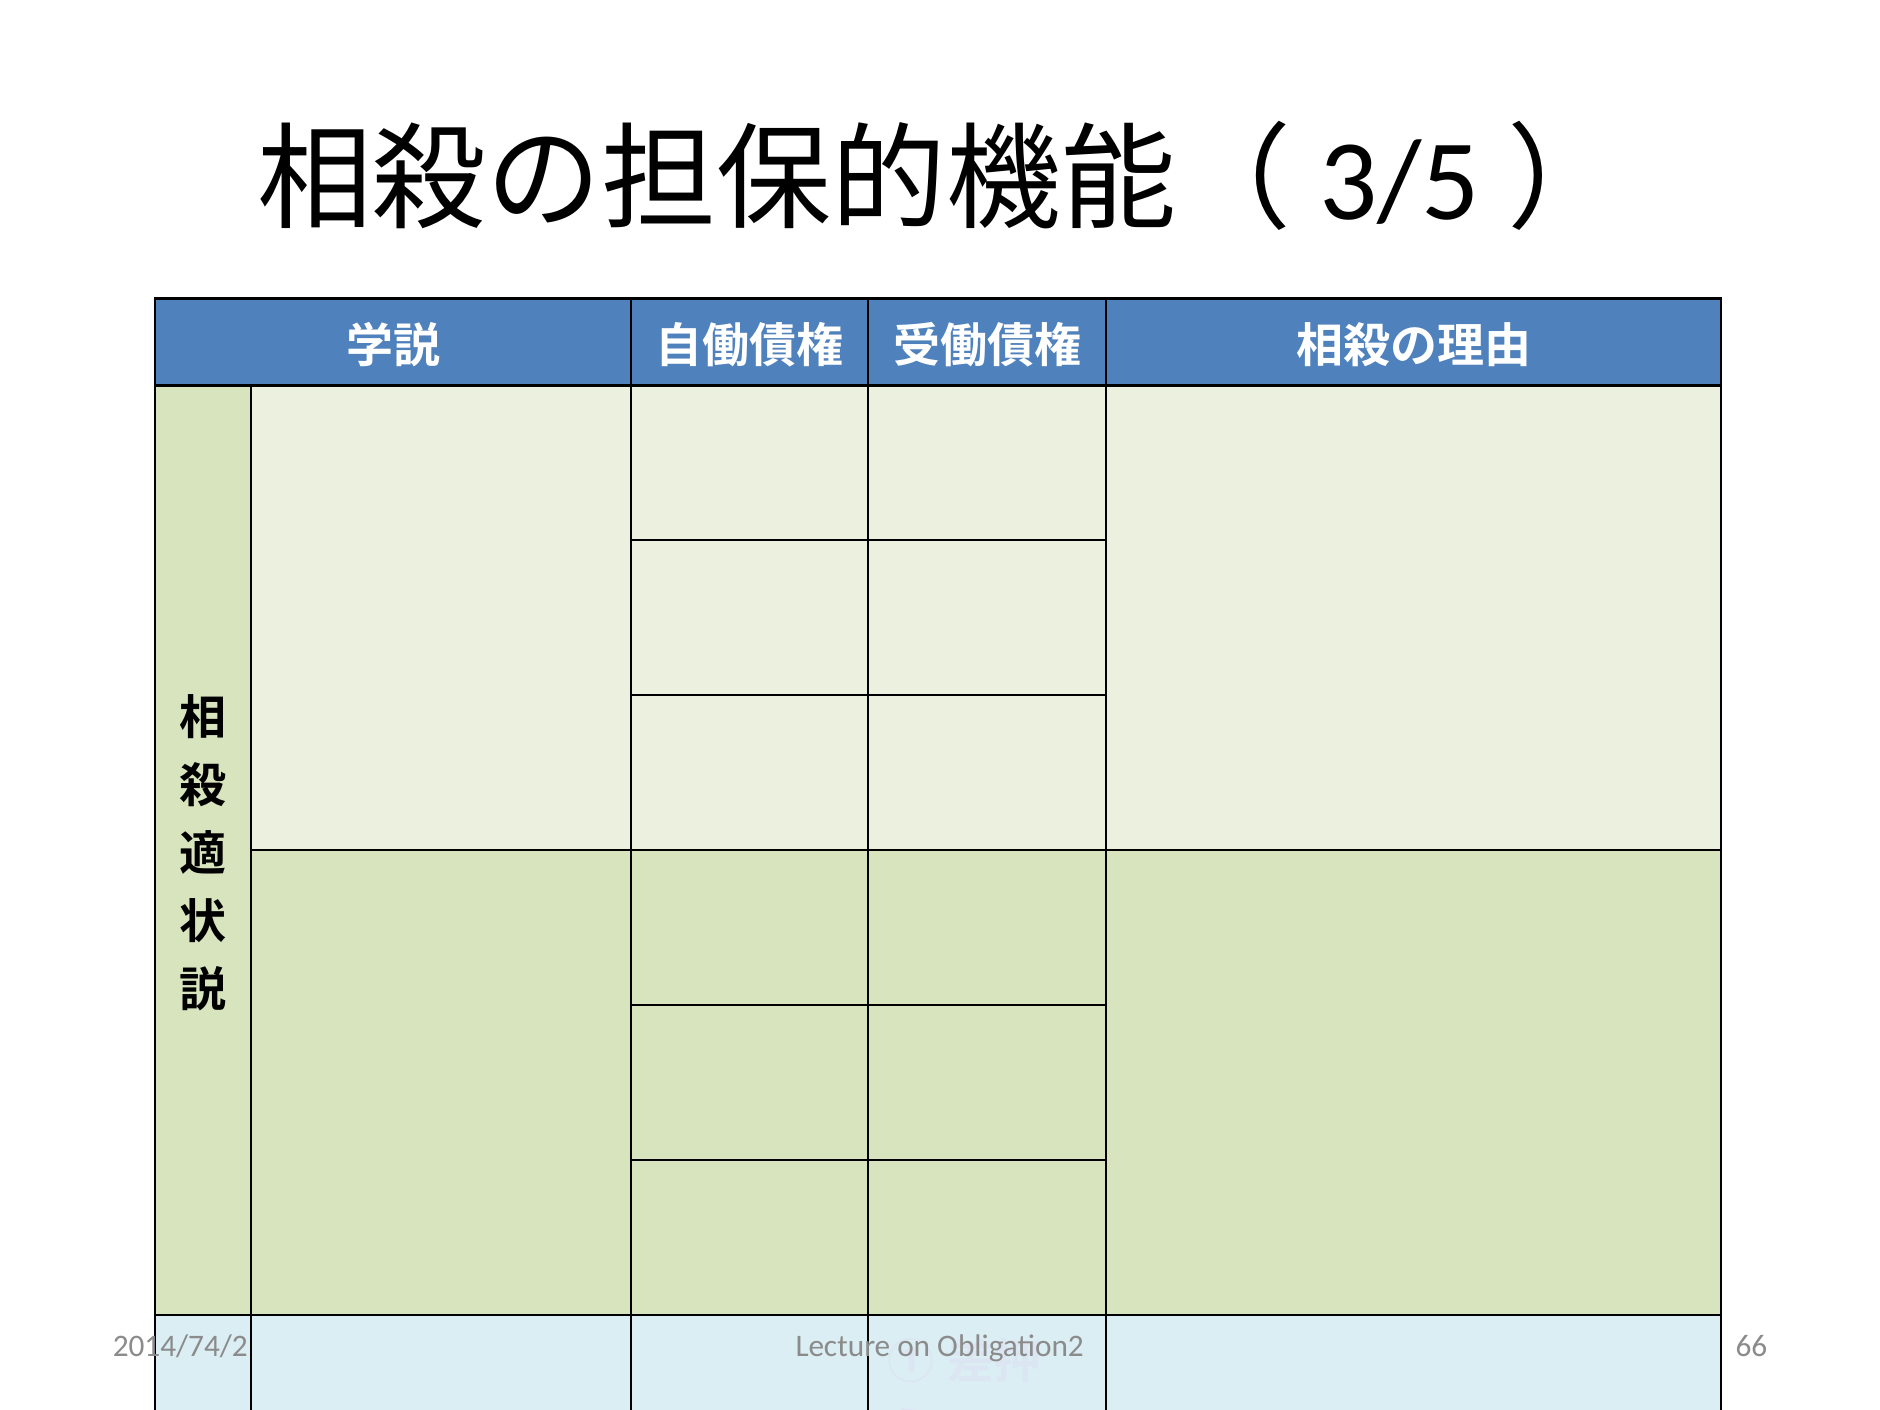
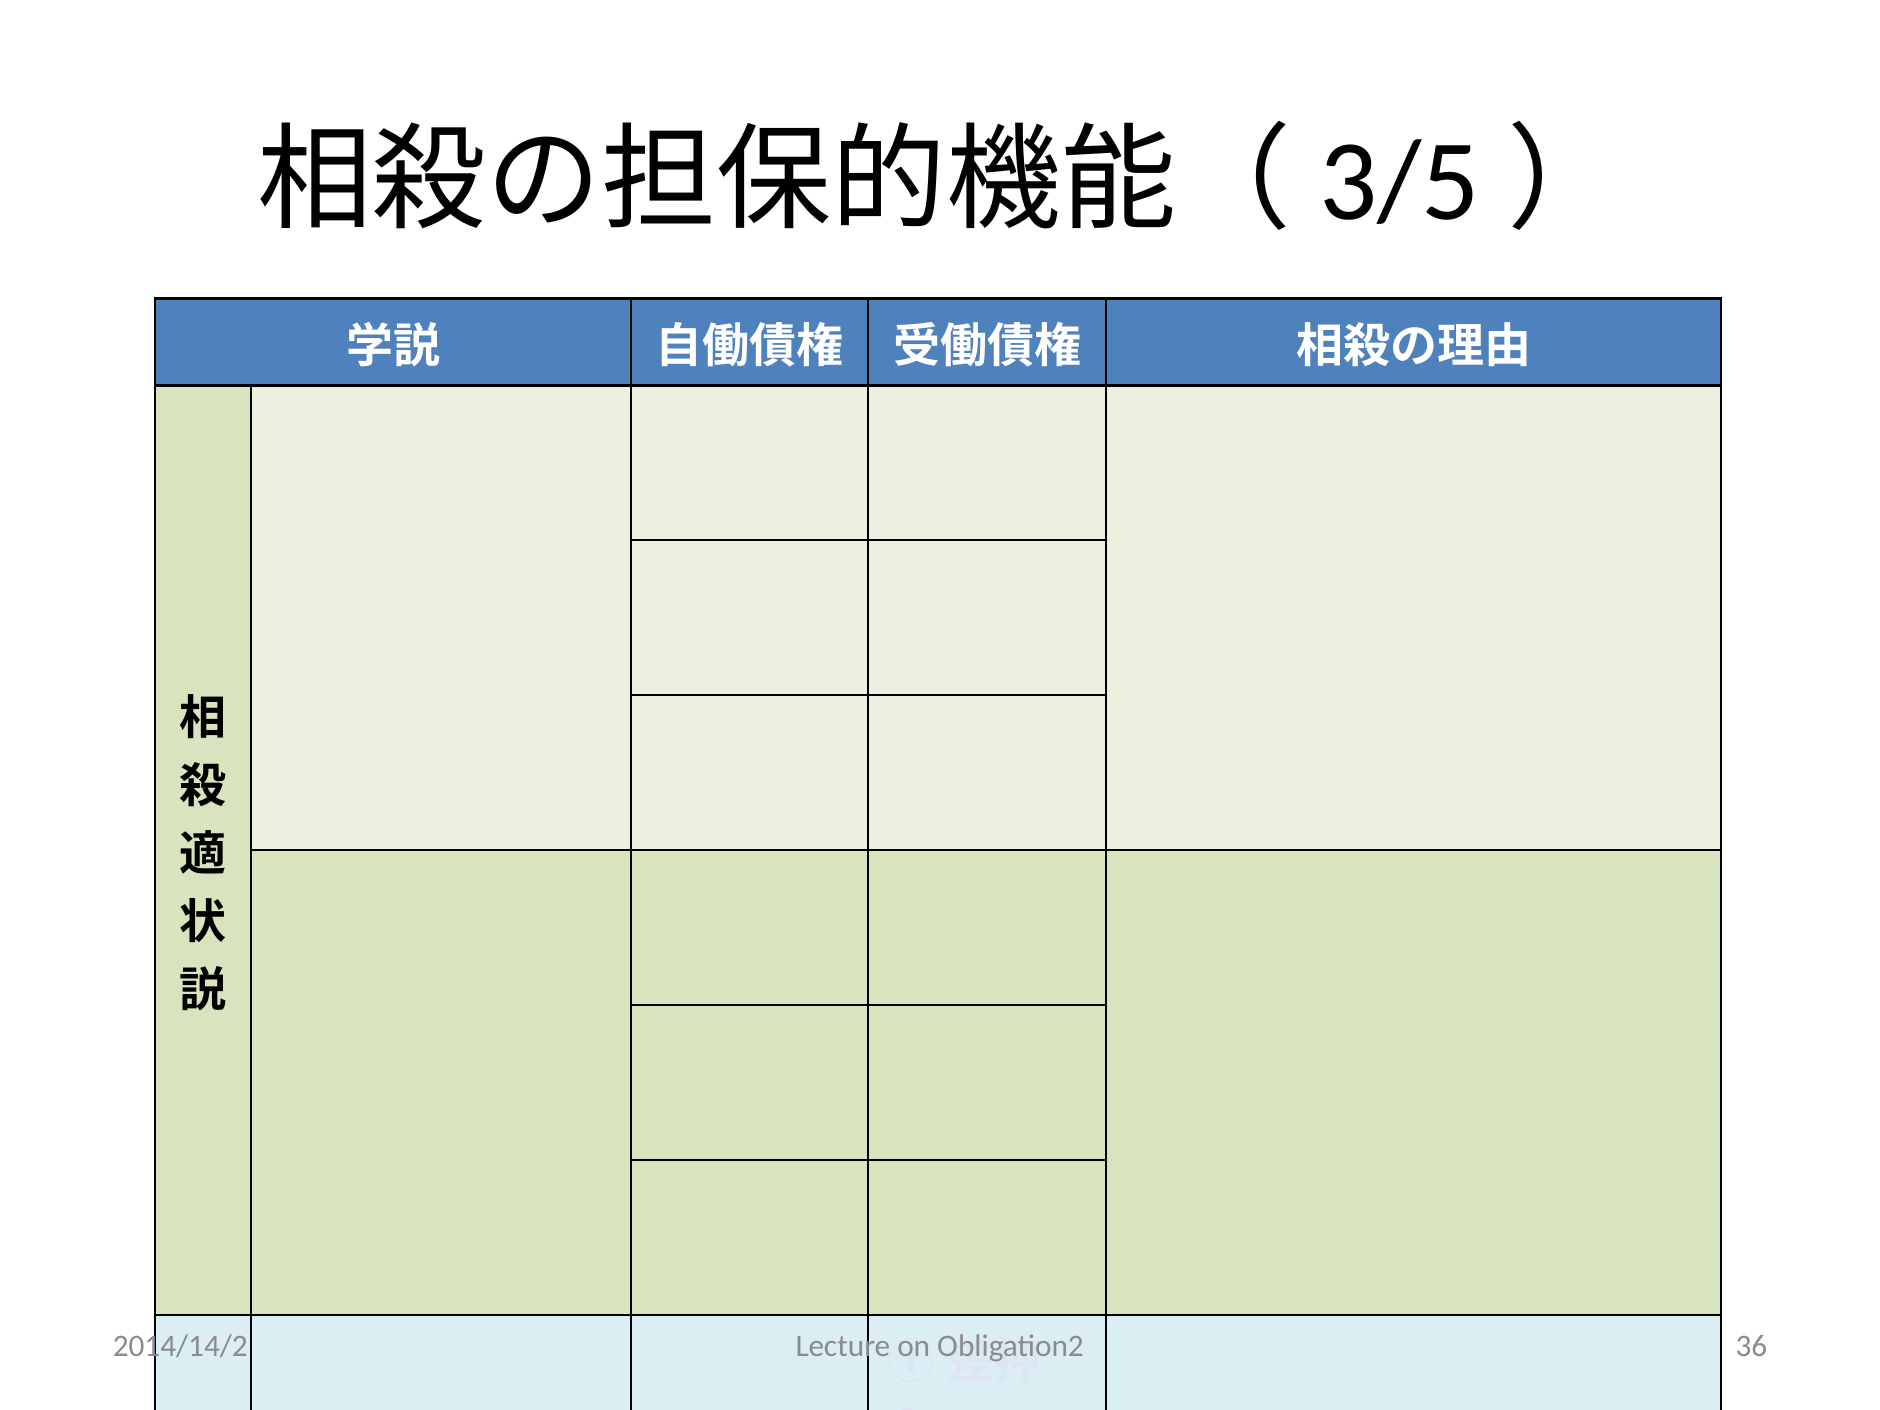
2014/74/2: 2014/74/2 -> 2014/14/2
66: 66 -> 36
